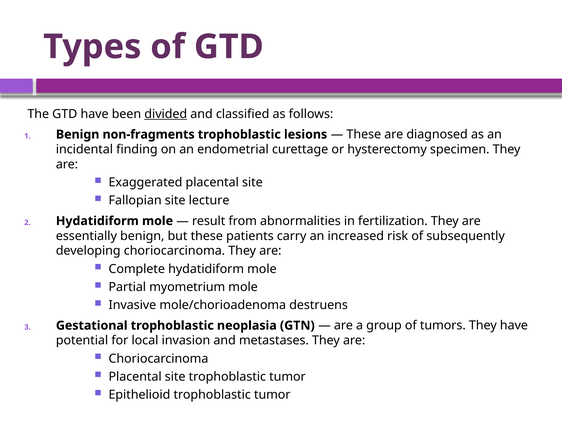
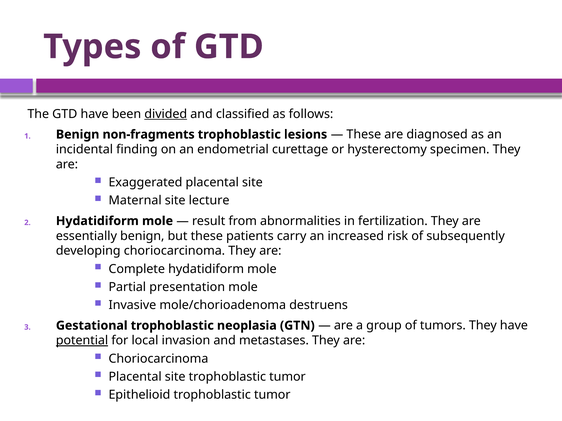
Fallopian: Fallopian -> Maternal
myometrium: myometrium -> presentation
potential underline: none -> present
